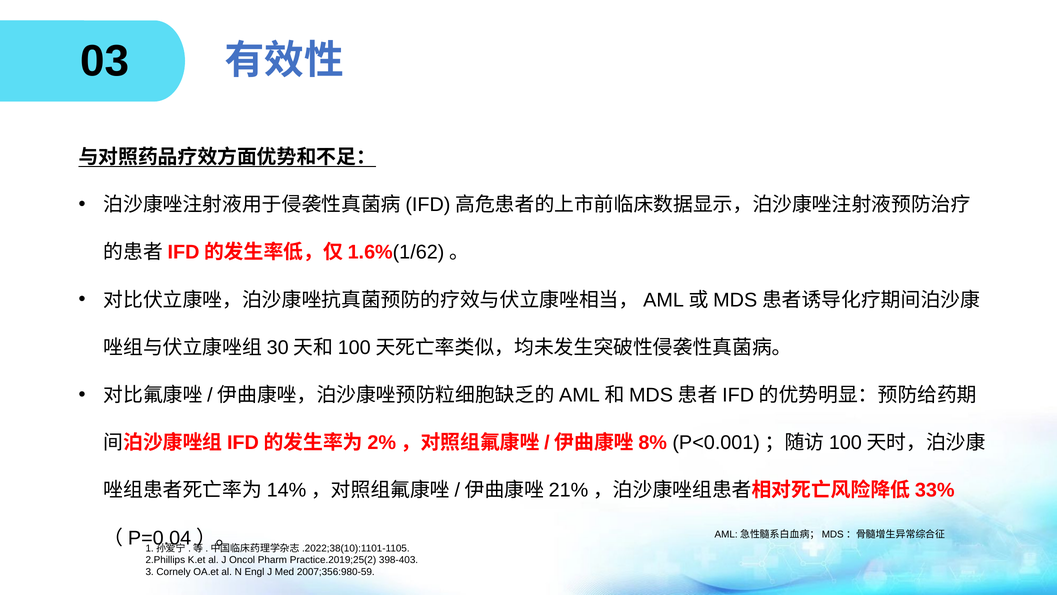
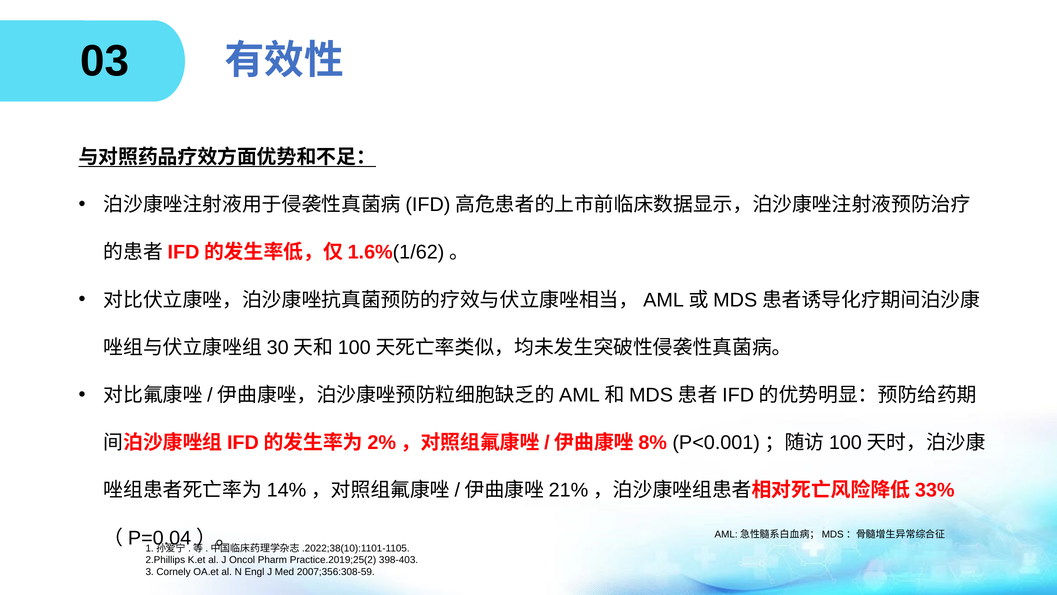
2007;356:980-59: 2007;356:980-59 -> 2007;356:308-59
